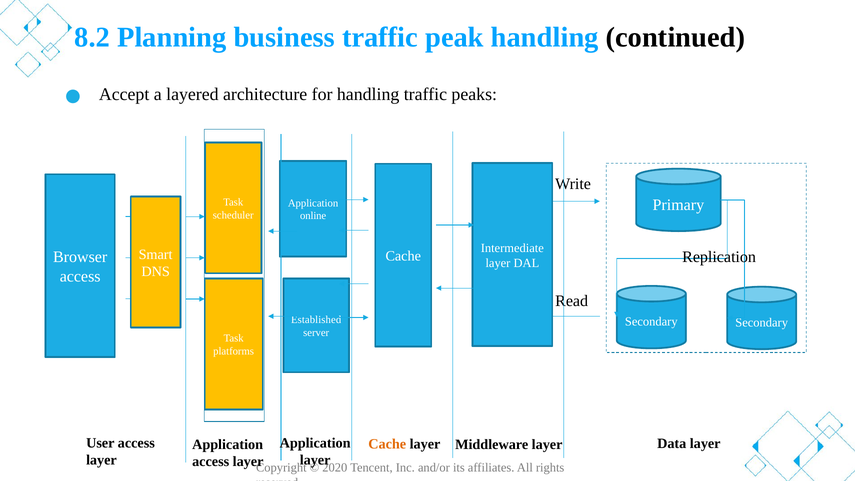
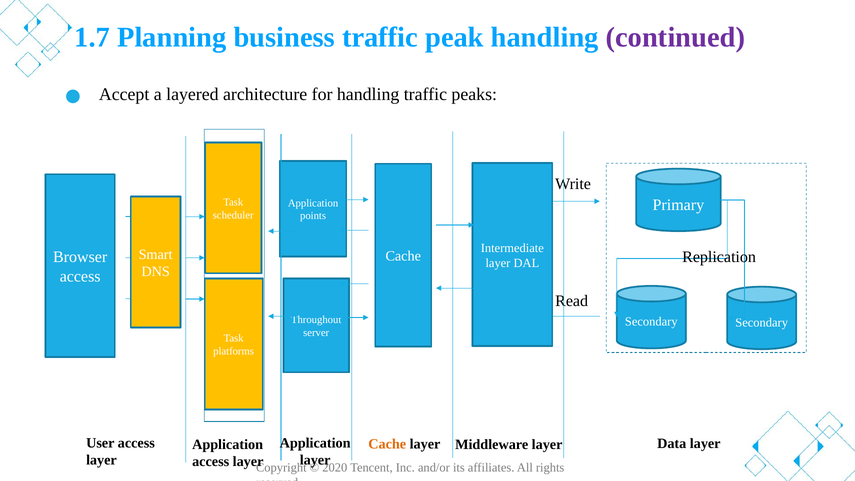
8.2: 8.2 -> 1.7
continued colour: black -> purple
online: online -> points
Established: Established -> Throughout
